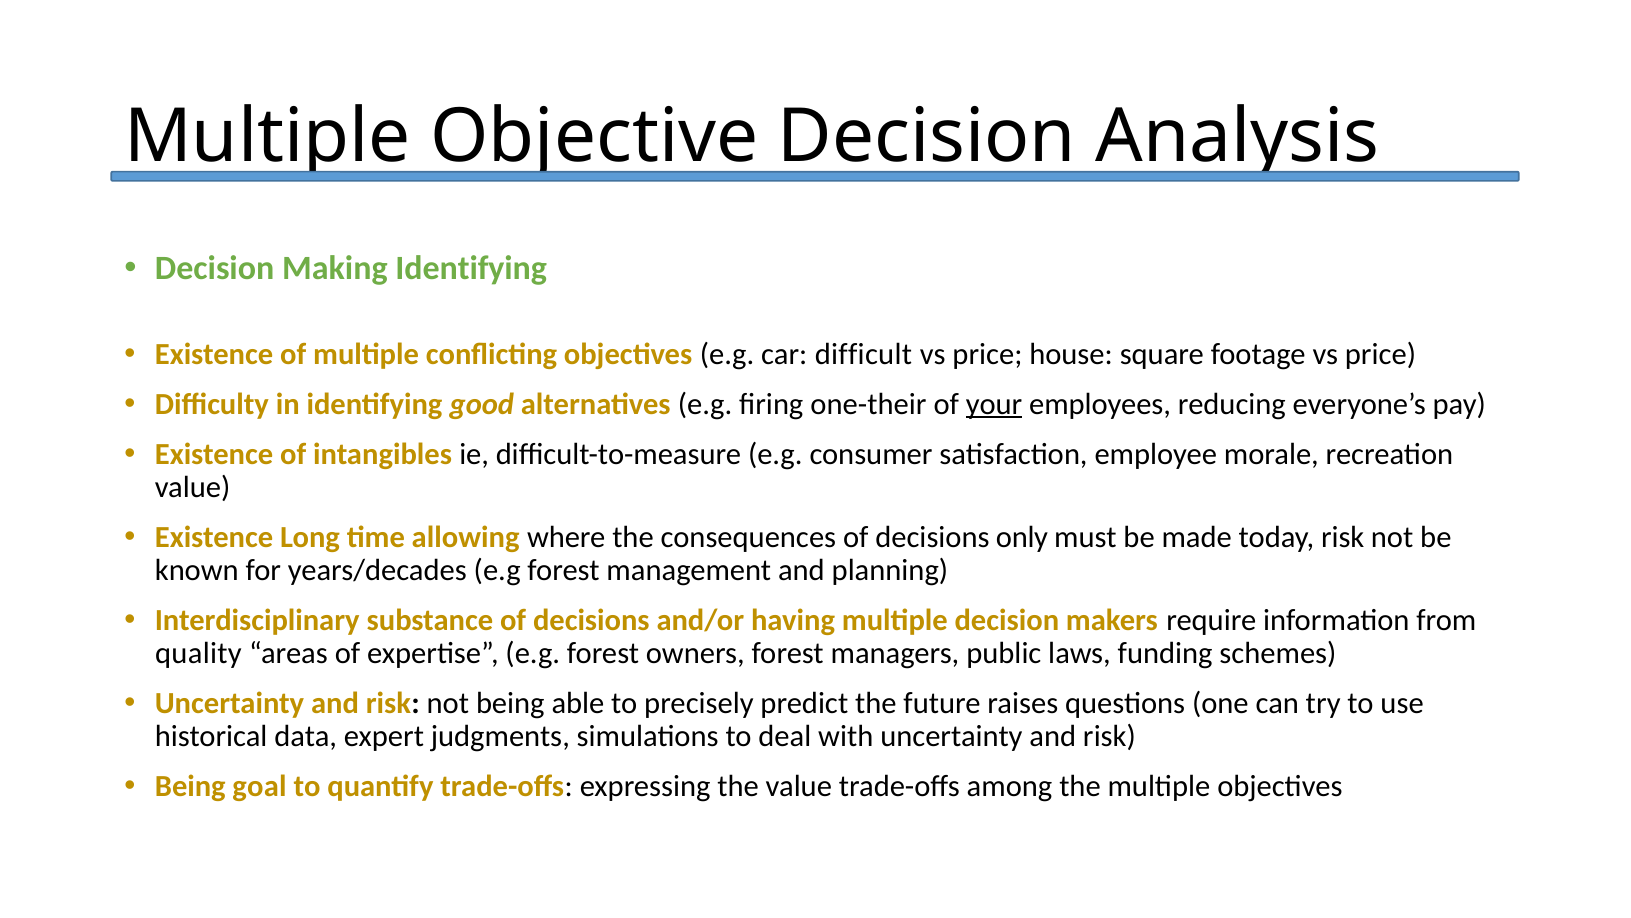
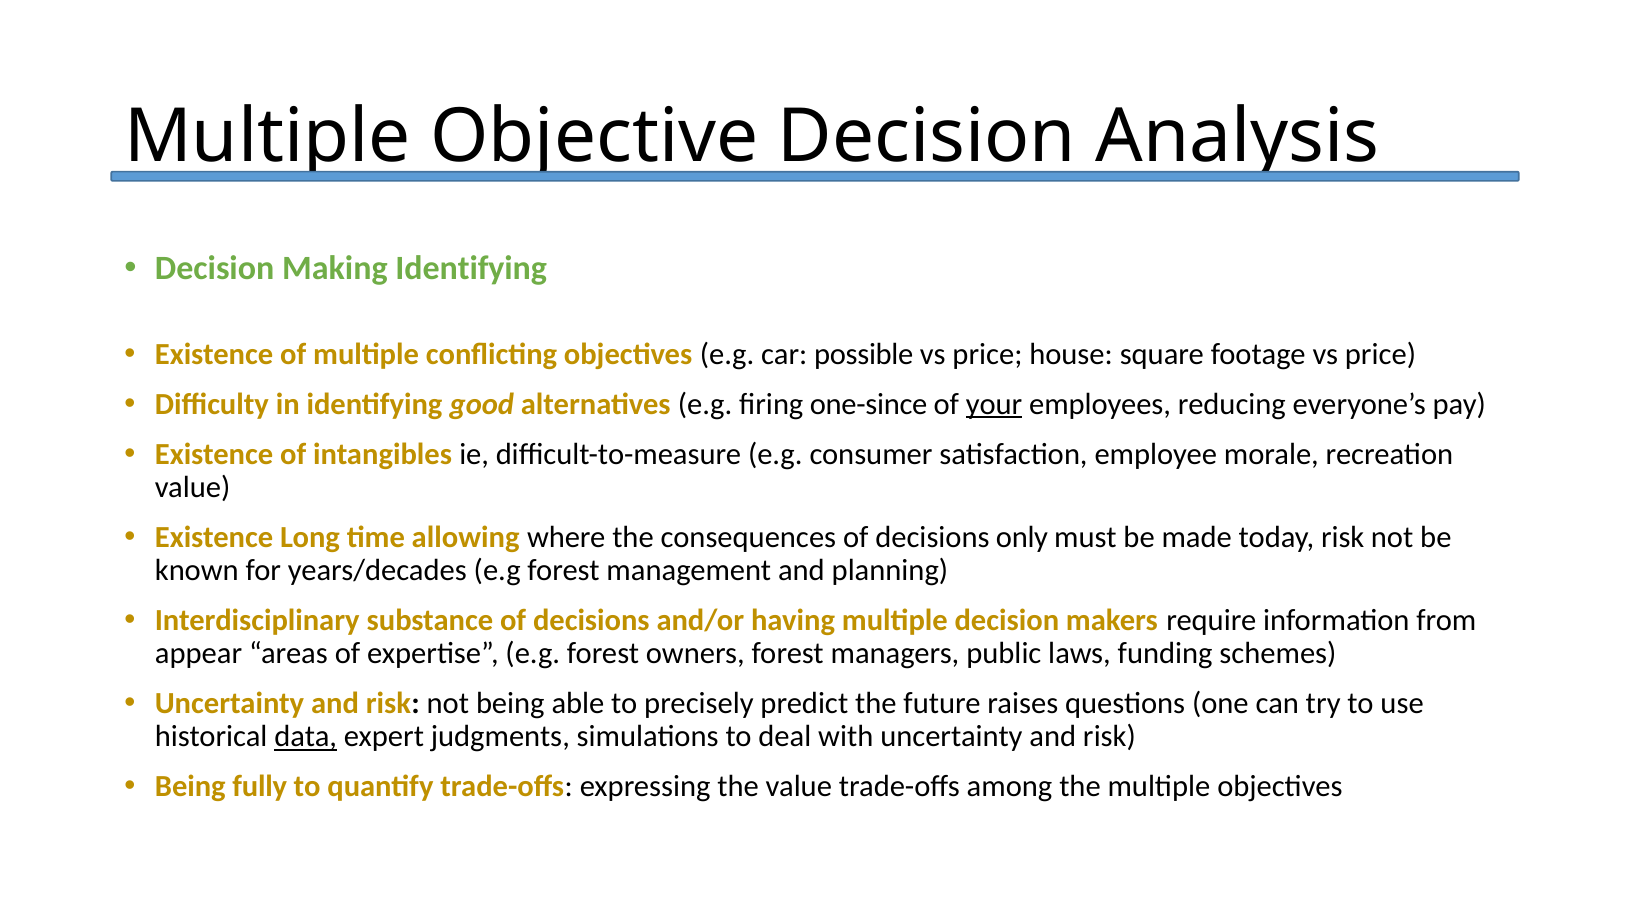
difficult: difficult -> possible
one-their: one-their -> one-since
quality: quality -> appear
data underline: none -> present
goal: goal -> fully
